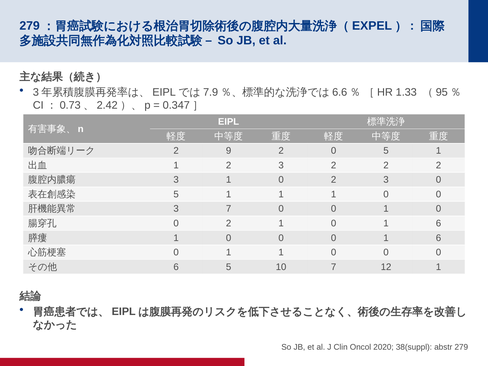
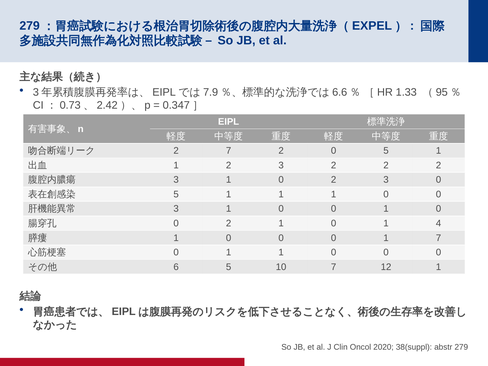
2 9: 9 -> 7
7 at (229, 209): 7 -> 1
1 0 1 6: 6 -> 4
0 0 1 6: 6 -> 7
